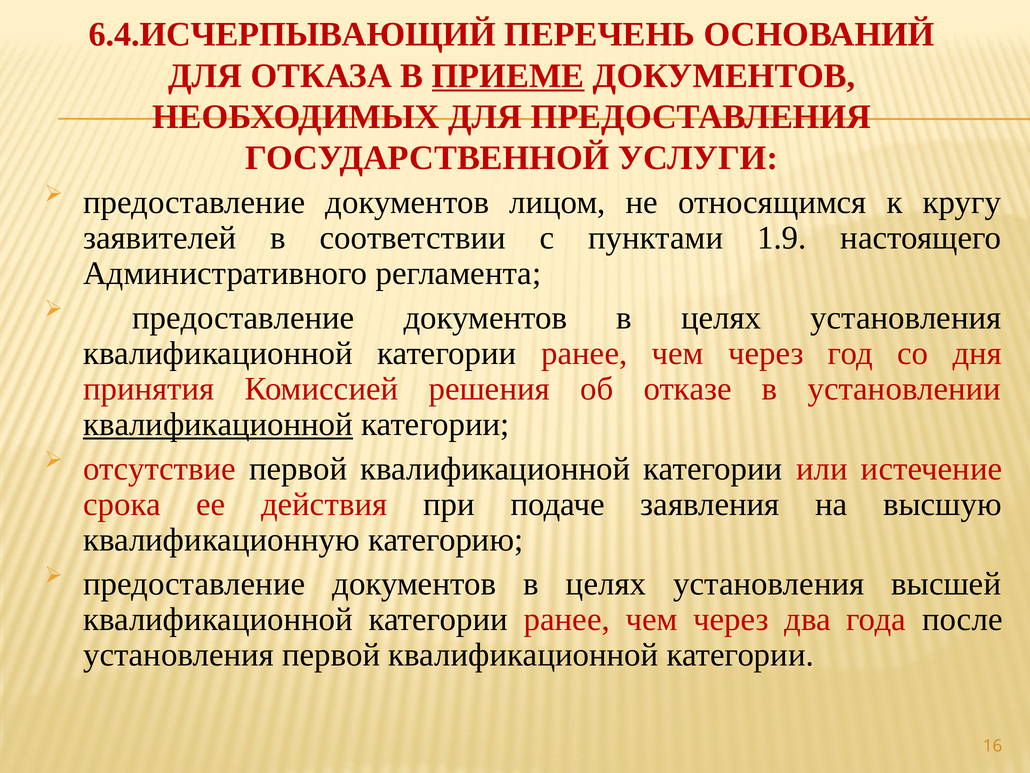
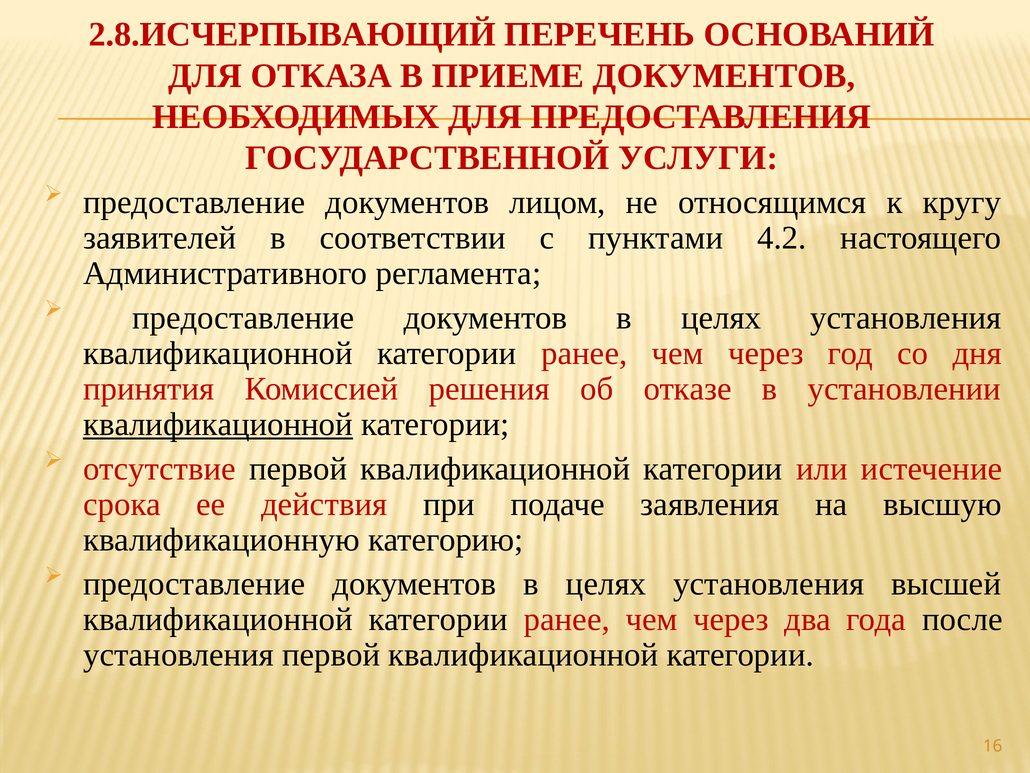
6.4.ИСЧЕРПЫВАЮЩИЙ: 6.4.ИСЧЕРПЫВАЮЩИЙ -> 2.8.ИСЧЕРПЫВАЮЩИЙ
ПРИЕМЕ underline: present -> none
1.9: 1.9 -> 4.2
